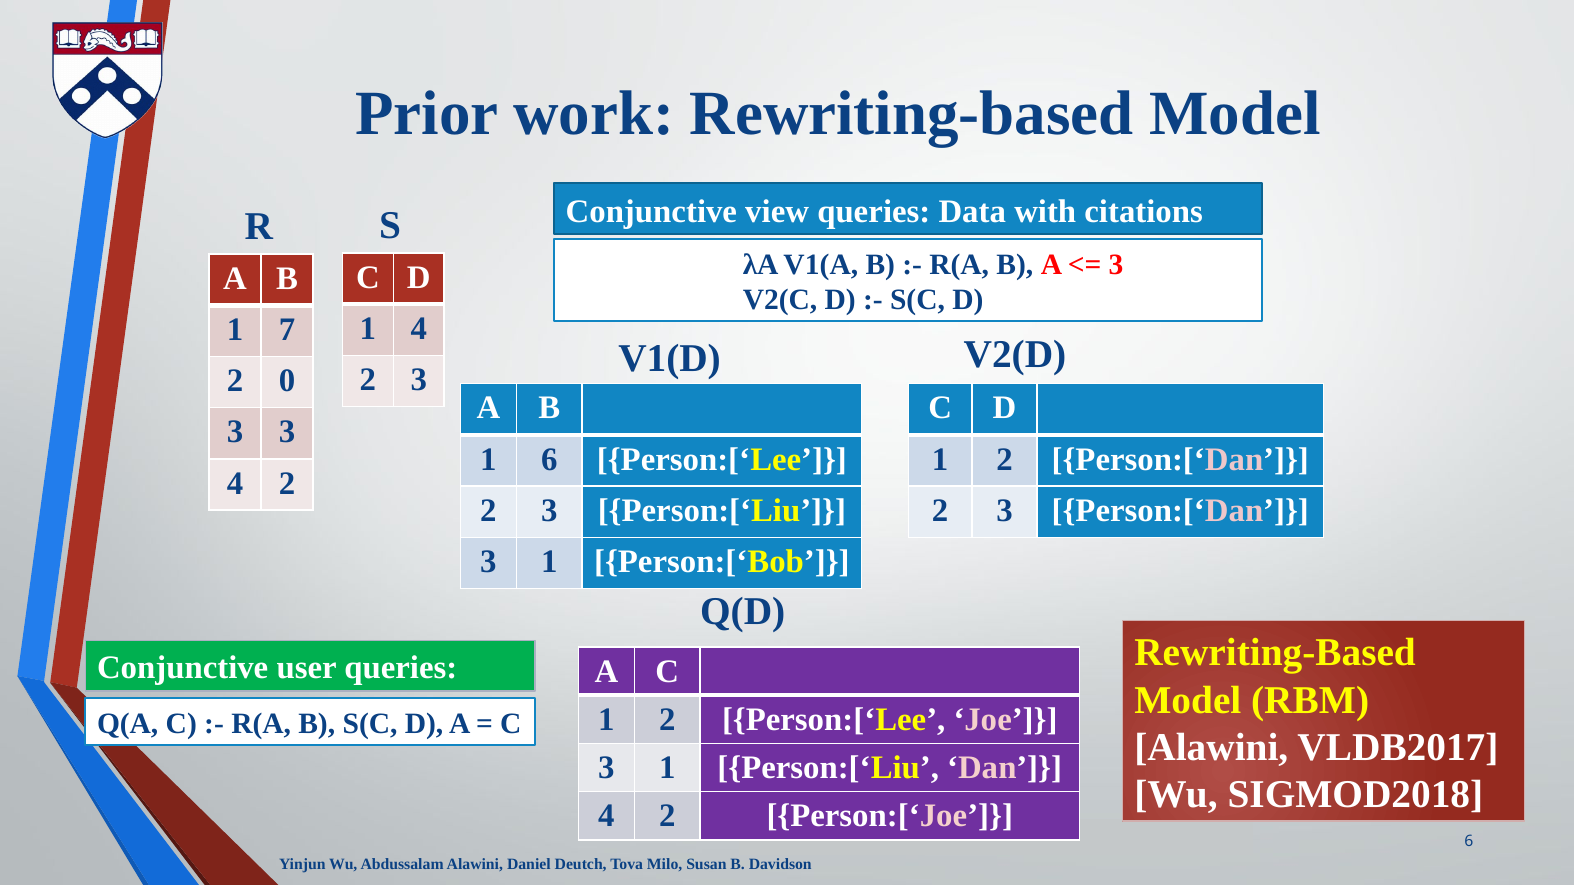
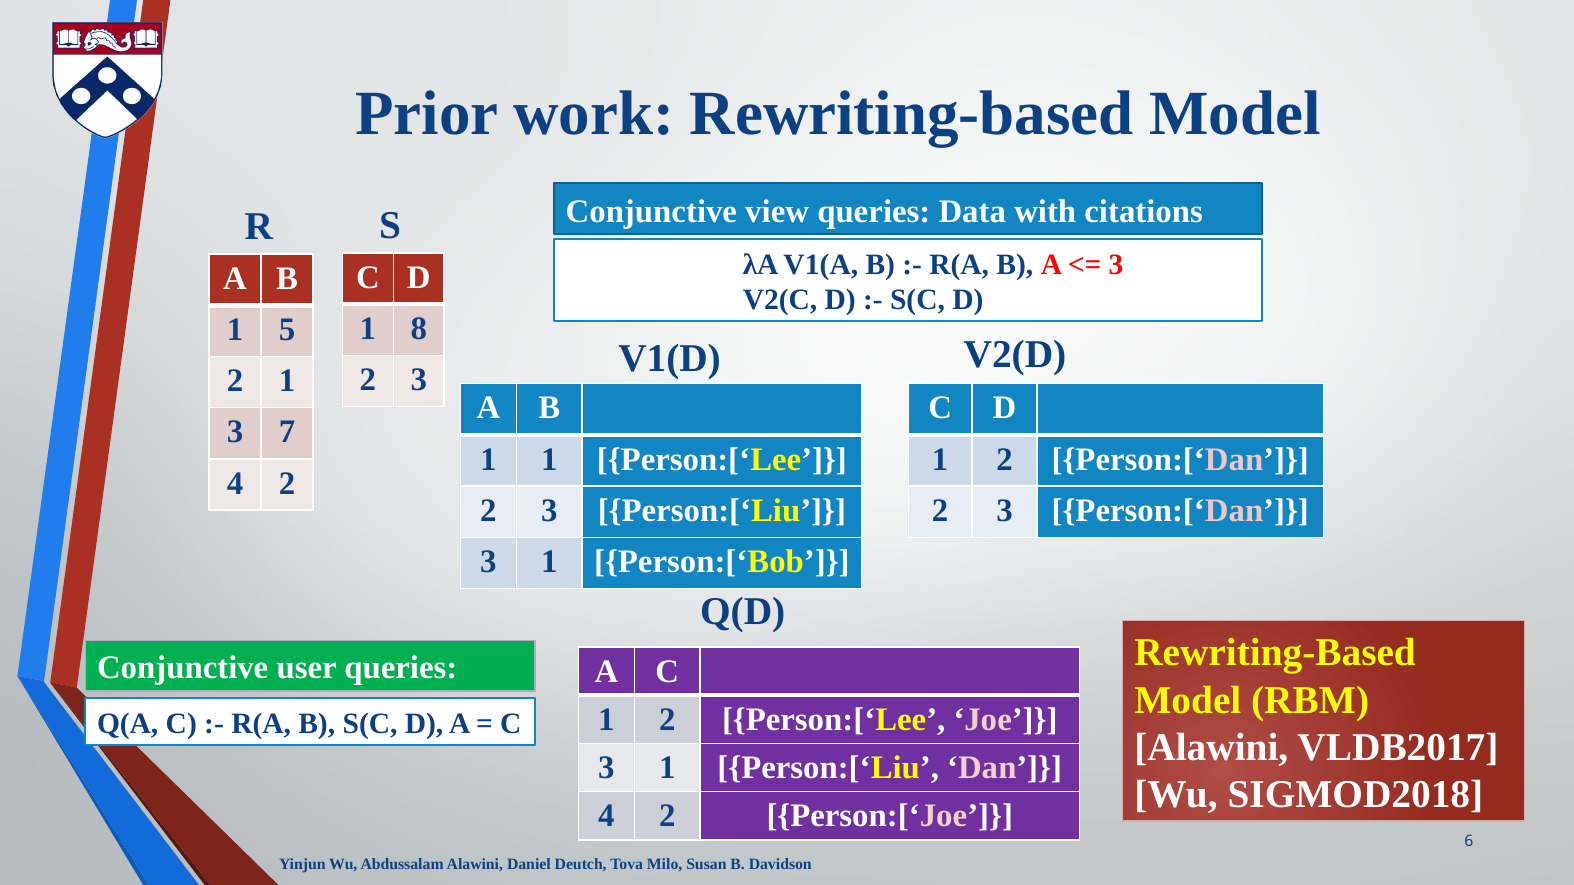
1 4: 4 -> 8
7: 7 -> 5
2 0: 0 -> 1
3 3: 3 -> 7
1 6: 6 -> 1
